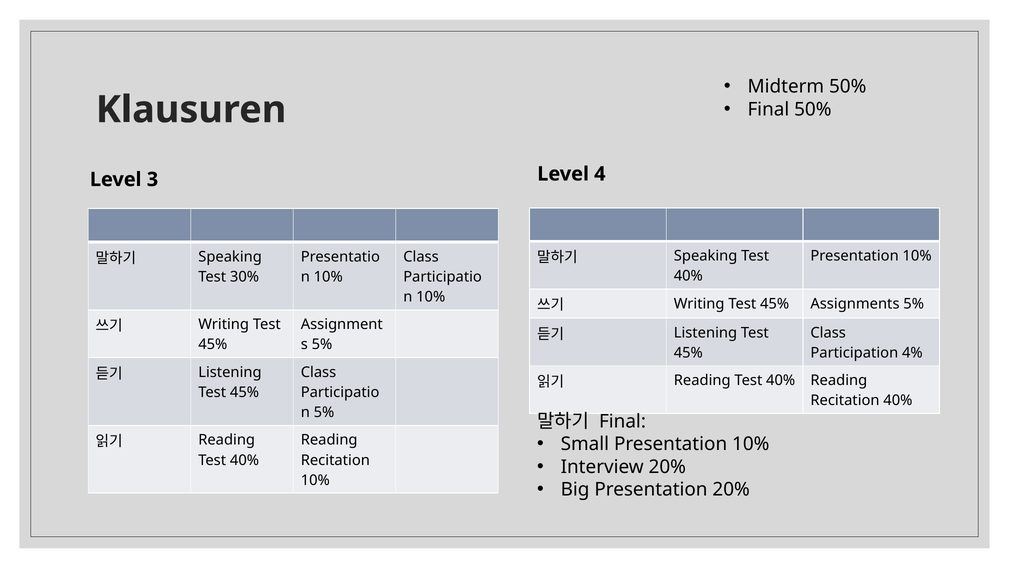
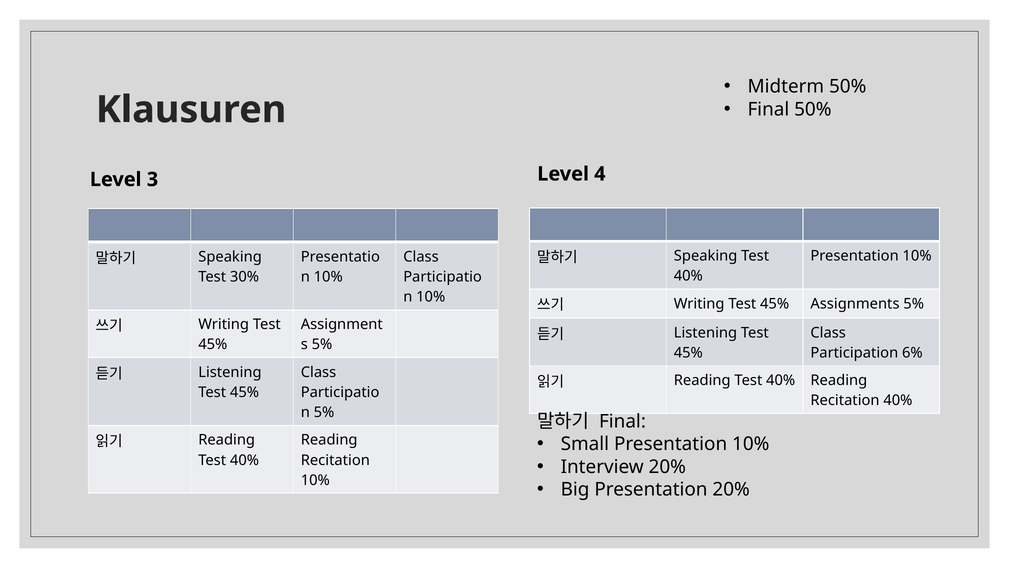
4%: 4% -> 6%
